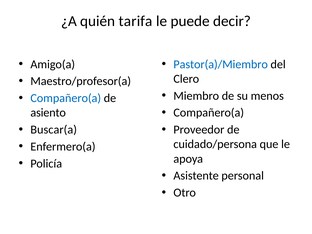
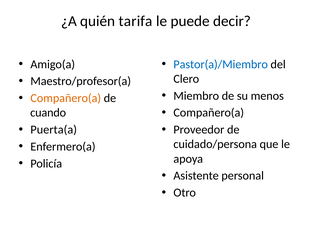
Compañero(a at (66, 98) colour: blue -> orange
asiento: asiento -> cuando
Buscar(a: Buscar(a -> Puerta(a
